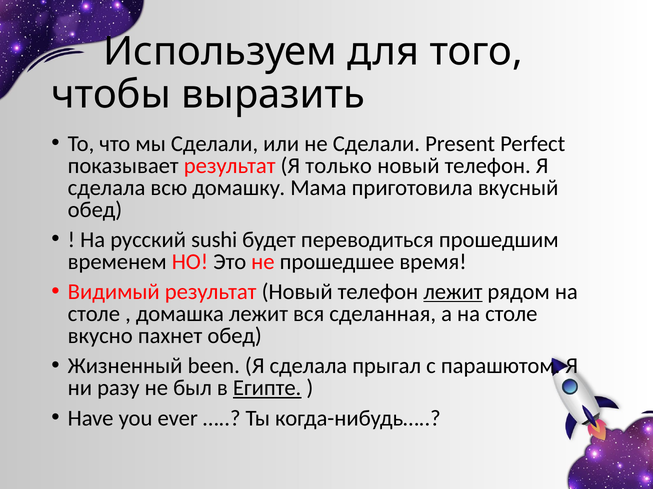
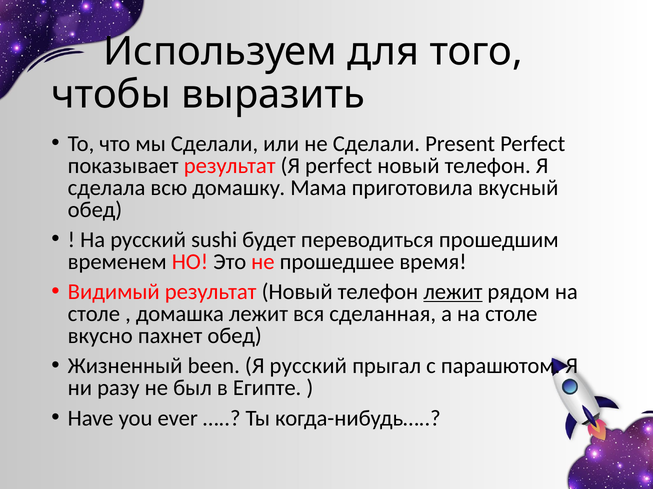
Я только: только -> perfect
сделала at (308, 367): сделала -> русский
Египте underline: present -> none
